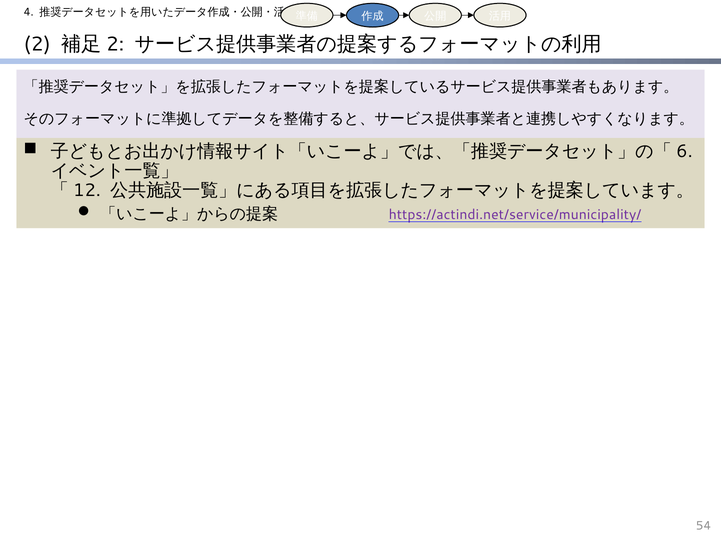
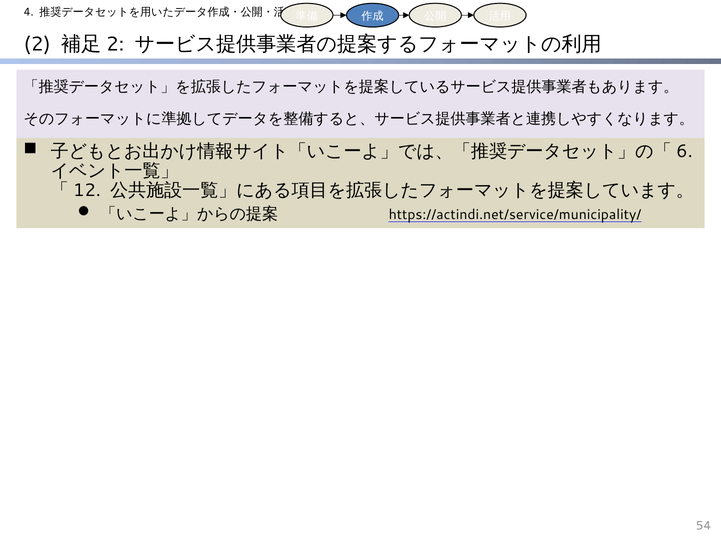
https://actindi.net/service/municipality/ colour: purple -> black
